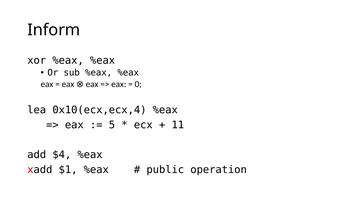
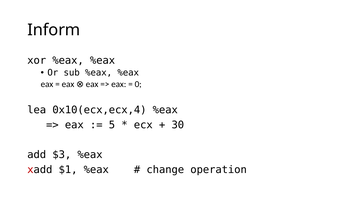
11: 11 -> 30
$4: $4 -> $3
public: public -> change
